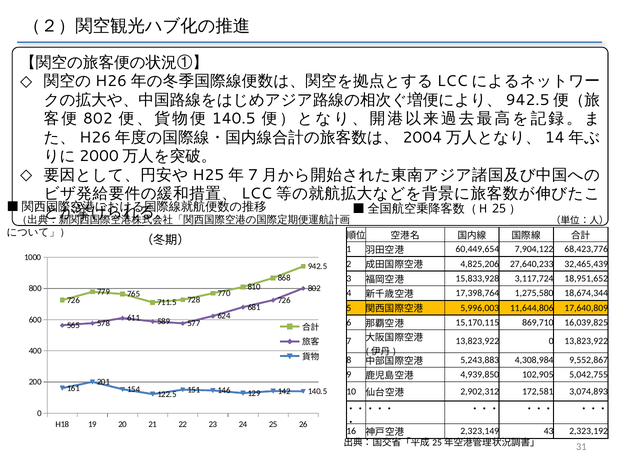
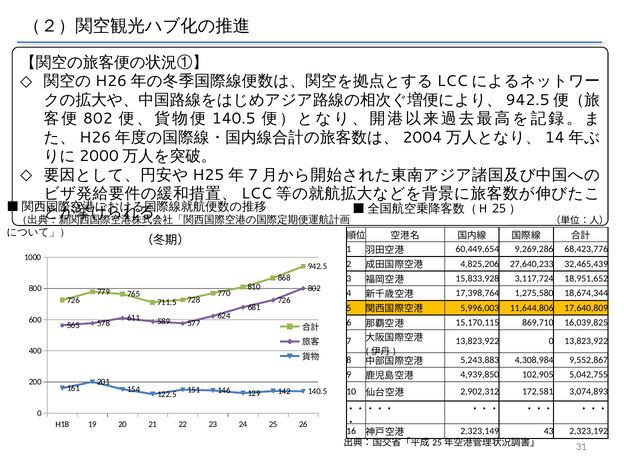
7,904,122: 7,904,122 -> 9,269,286
